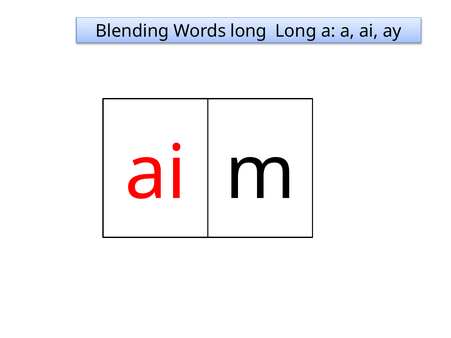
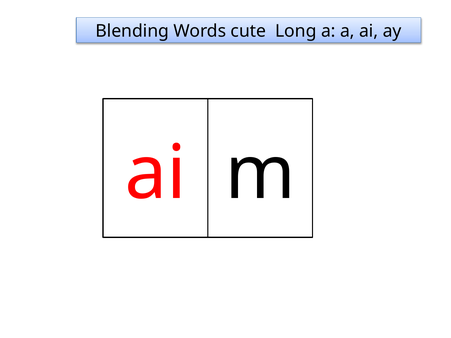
Words long: long -> cute
